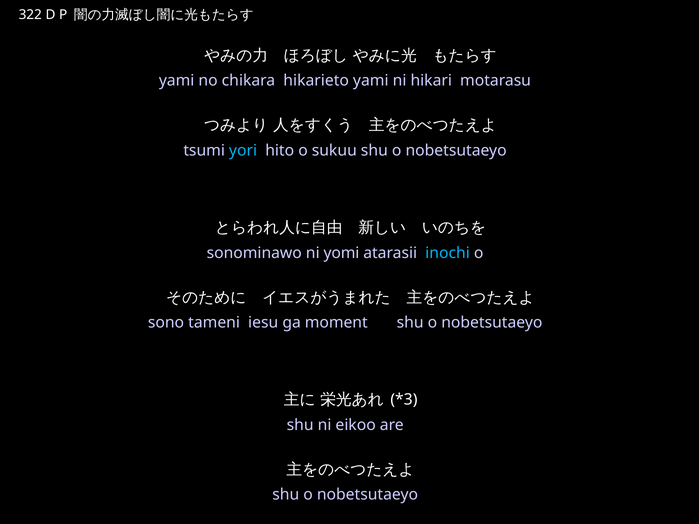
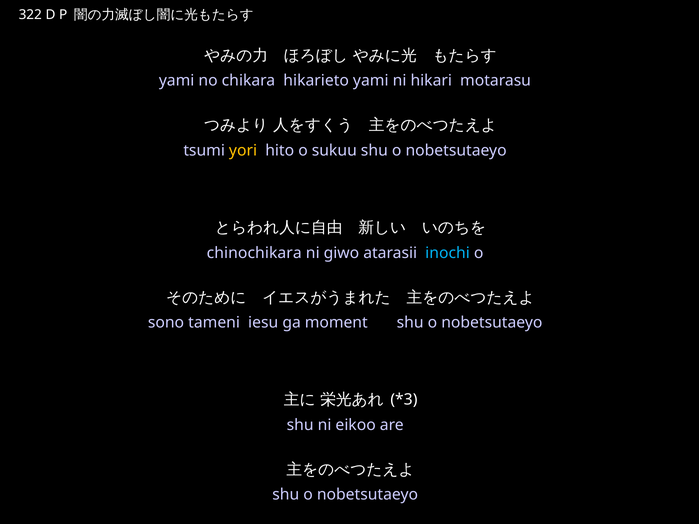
yori colour: light blue -> yellow
sonominawo: sonominawo -> chinochikara
yomi: yomi -> giwo
